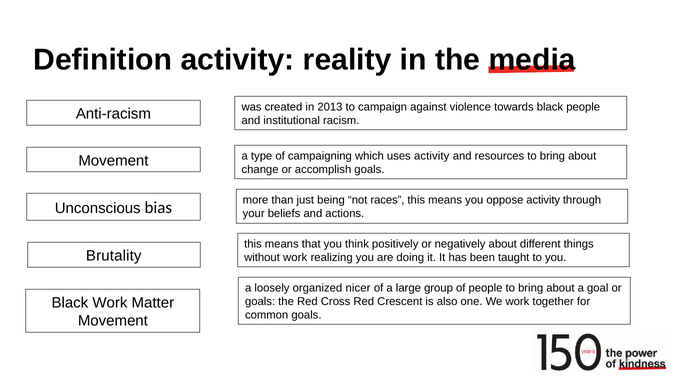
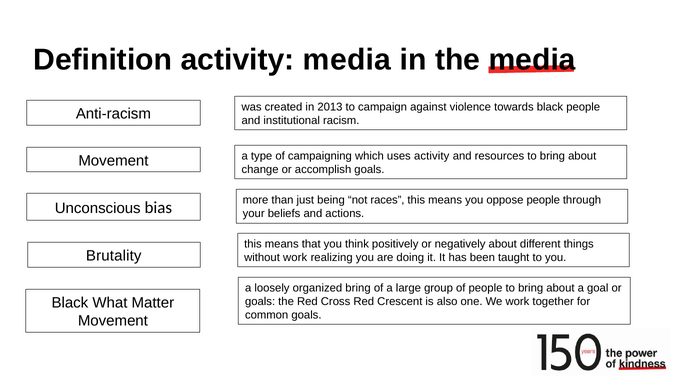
activity reality: reality -> media
oppose activity: activity -> people
organized nicer: nicer -> bring
Black Work: Work -> What
